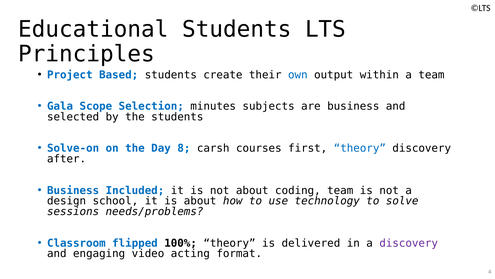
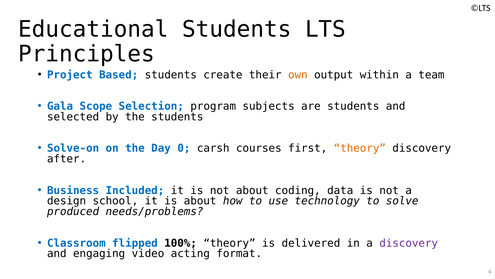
own colour: blue -> orange
minutes: minutes -> program
are business: business -> students
8: 8 -> 0
theory at (360, 148) colour: blue -> orange
coding team: team -> data
sessions: sessions -> produced
